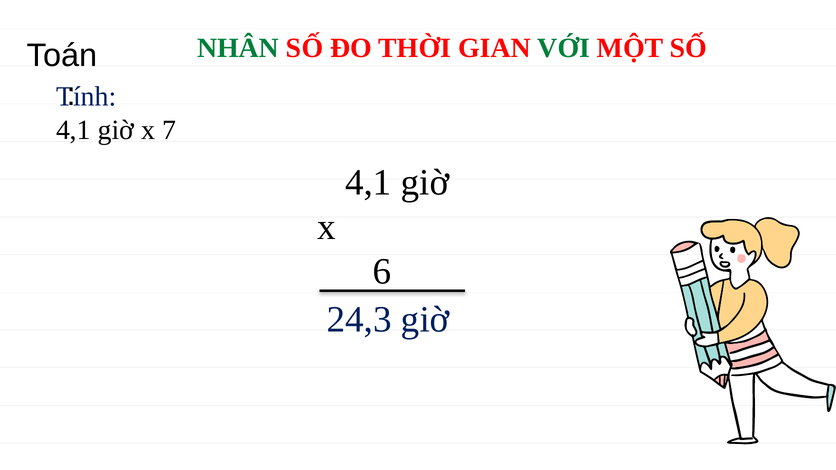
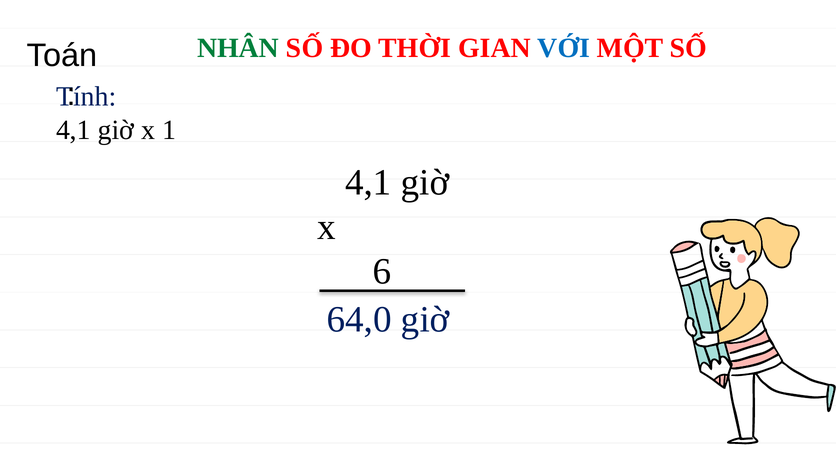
VỚI colour: green -> blue
7: 7 -> 1
24,3: 24,3 -> 64,0
